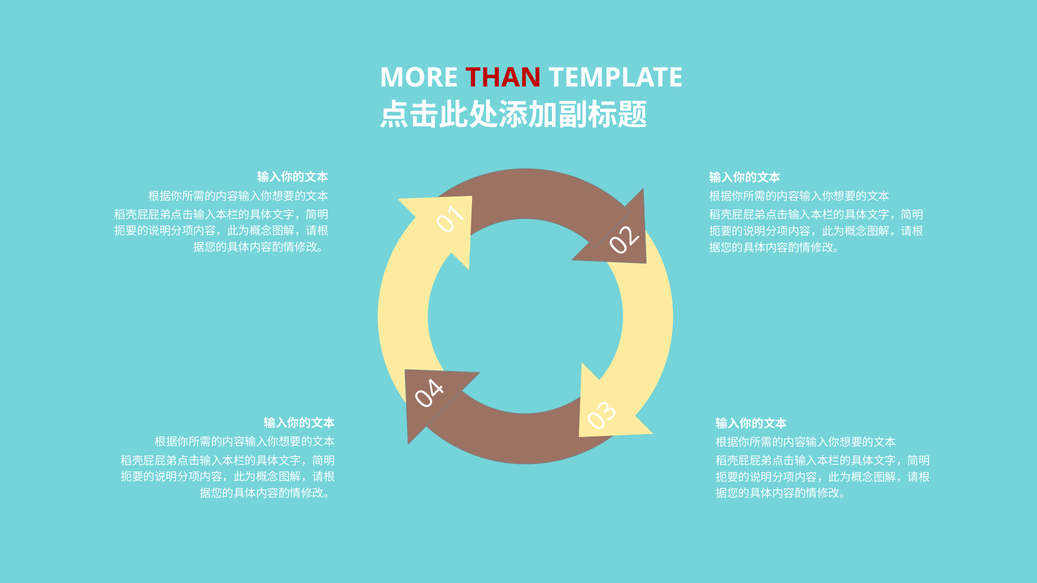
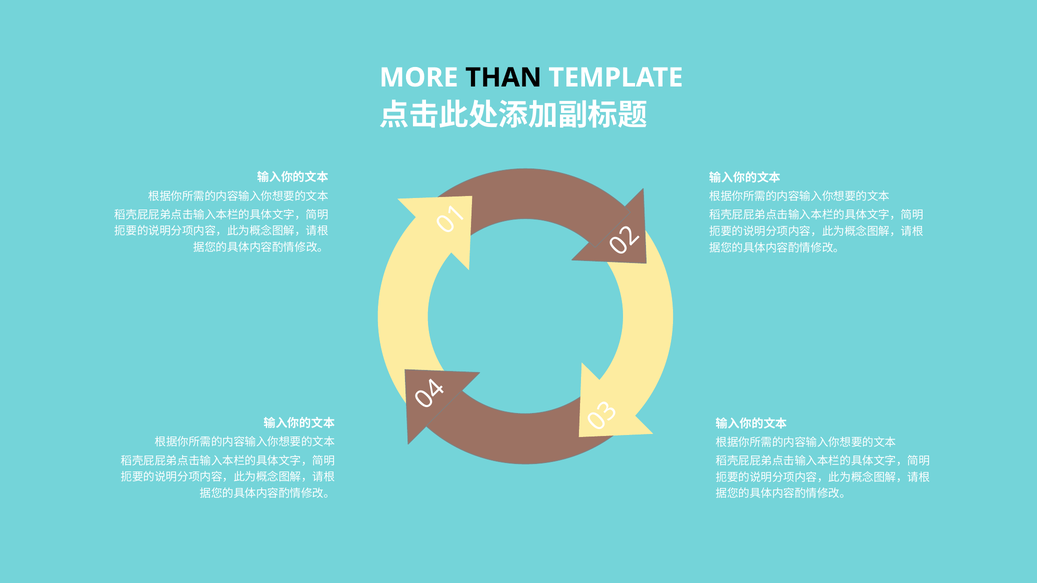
THAN colour: red -> black
